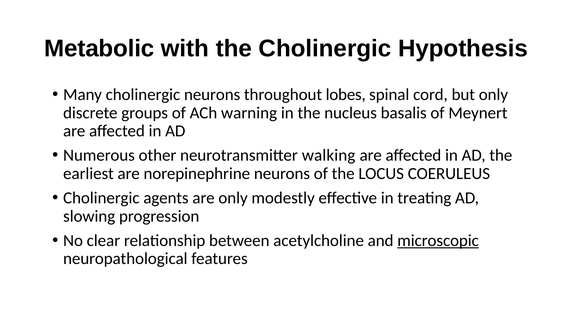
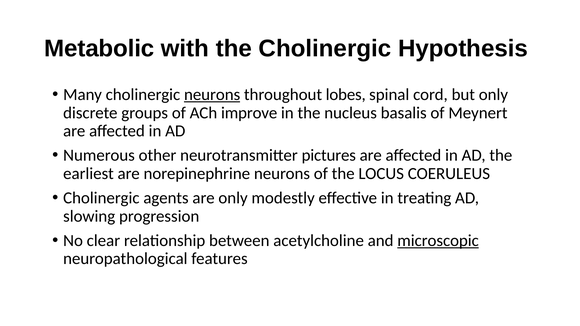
neurons at (212, 95) underline: none -> present
warning: warning -> improve
walking: walking -> pictures
